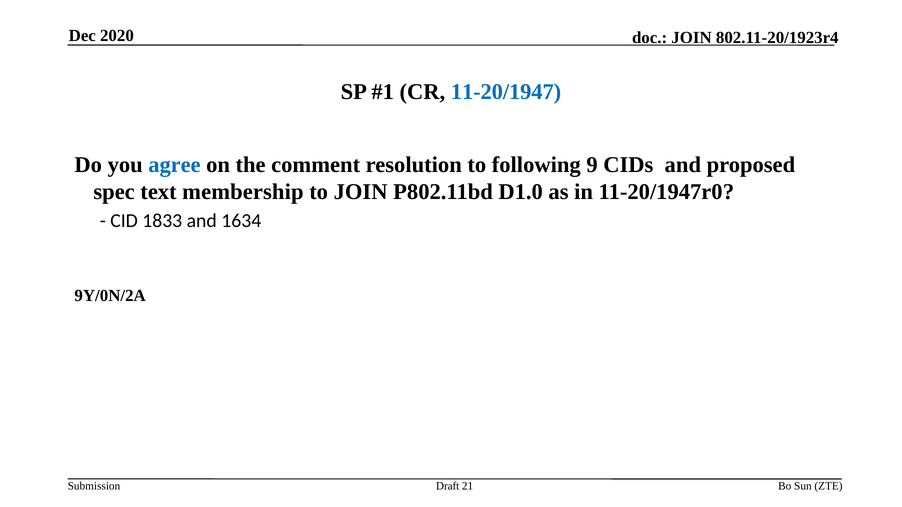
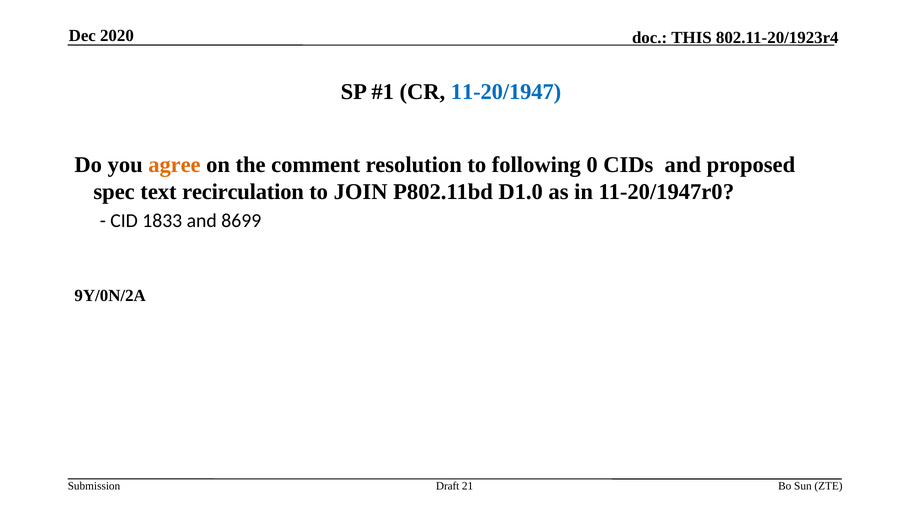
JOIN at (692, 38): JOIN -> THIS
agree colour: blue -> orange
9: 9 -> 0
membership: membership -> recirculation
1634: 1634 -> 8699
